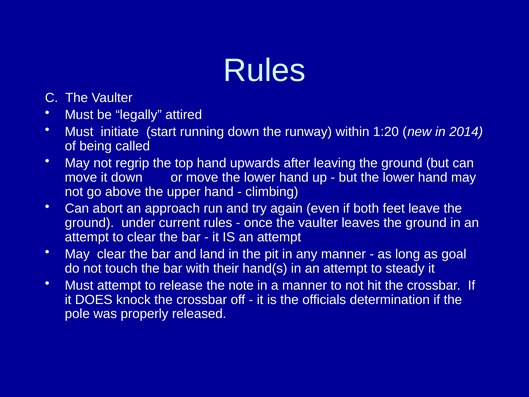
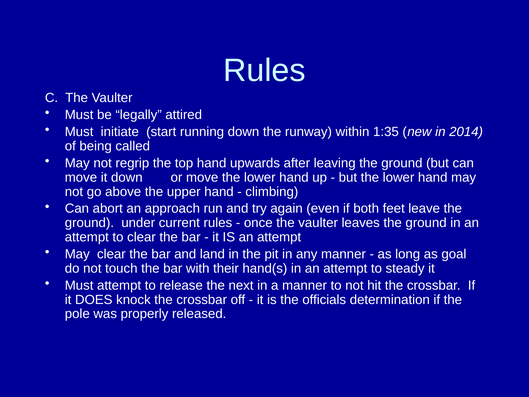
1:20: 1:20 -> 1:35
note: note -> next
